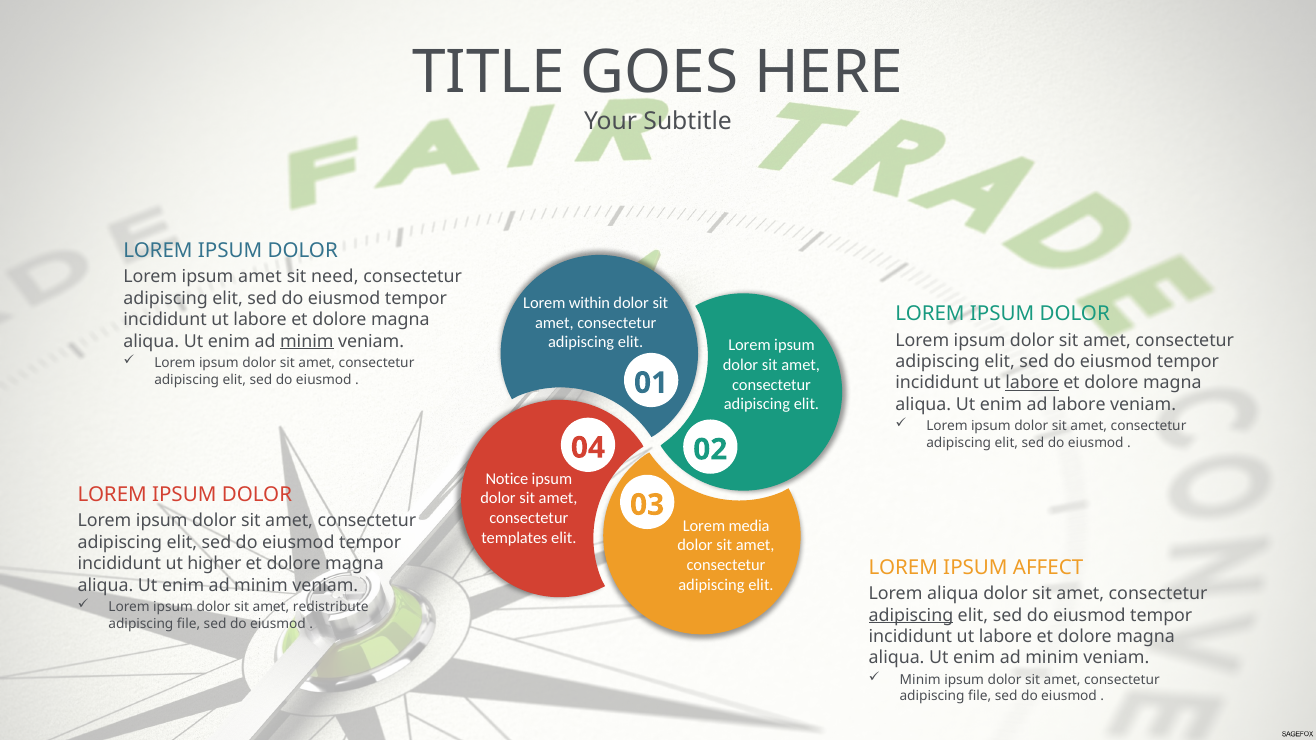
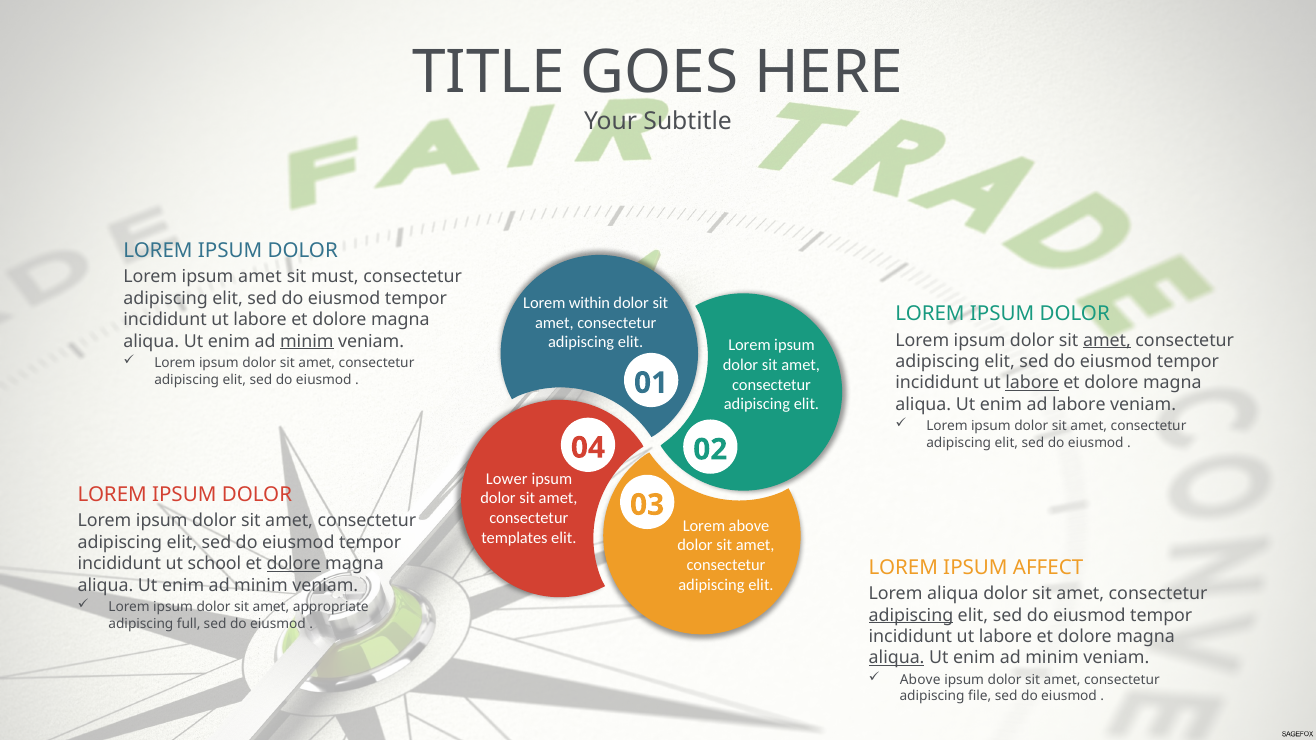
need: need -> must
amet at (1107, 340) underline: none -> present
Notice: Notice -> Lower
Lorem media: media -> above
higher: higher -> school
dolore at (294, 564) underline: none -> present
redistribute: redistribute -> appropriate
file at (189, 624): file -> full
aliqua at (897, 658) underline: none -> present
Minim at (920, 680): Minim -> Above
